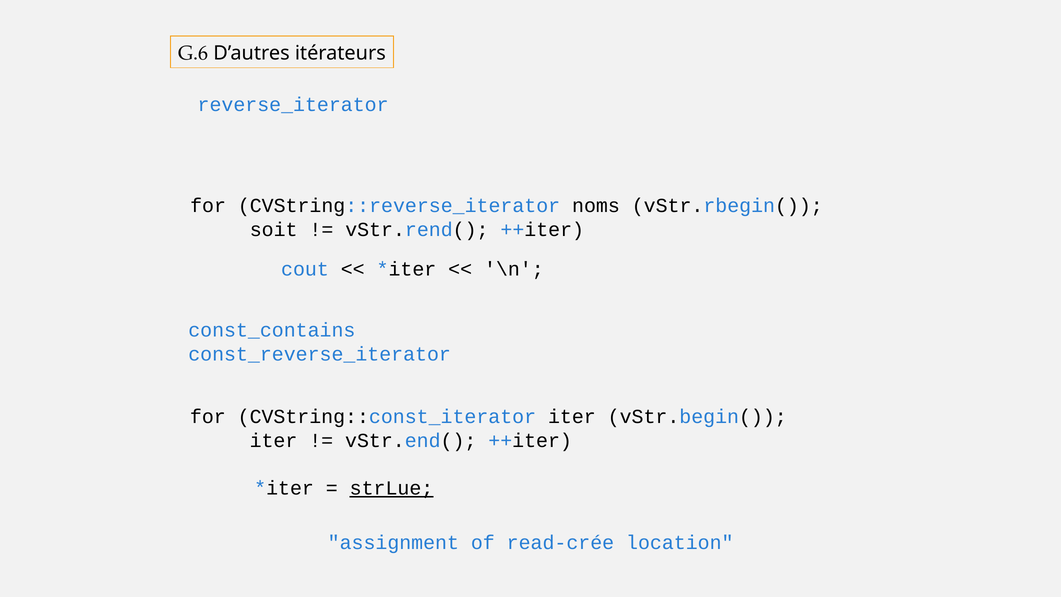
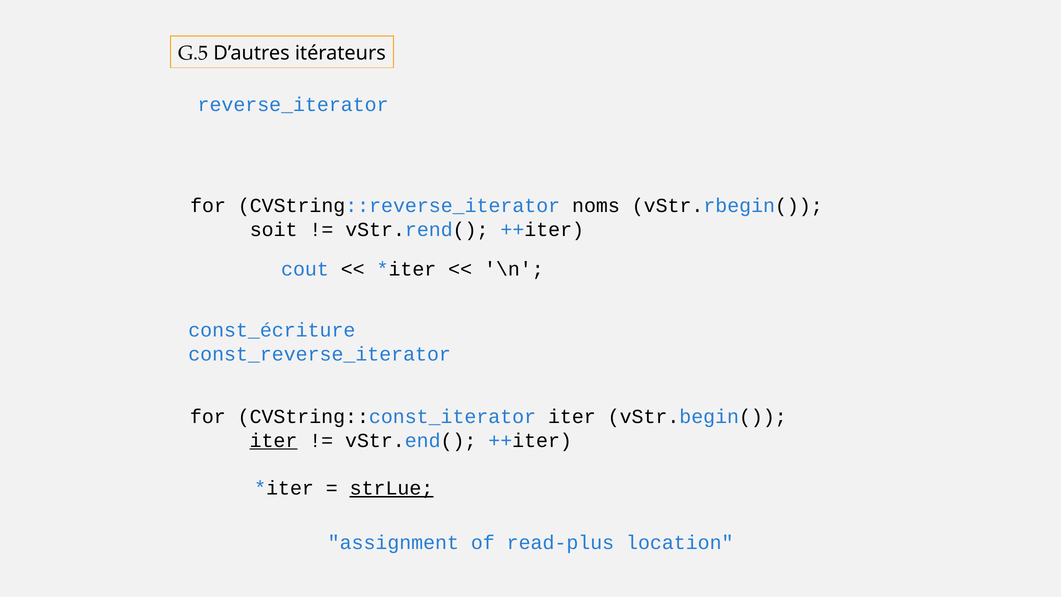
G.6: G.6 -> G.5
const_contains: const_contains -> const_écriture
iter at (273, 440) underline: none -> present
read-crée: read-crée -> read-plus
